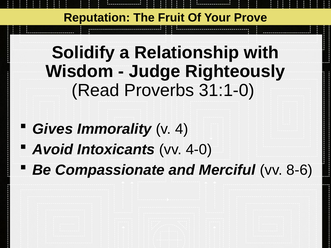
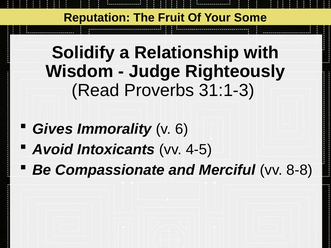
Prove: Prove -> Some
31:1-0: 31:1-0 -> 31:1-3
4: 4 -> 6
4-0: 4-0 -> 4-5
8-6: 8-6 -> 8-8
